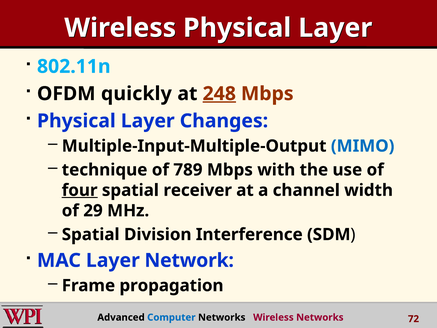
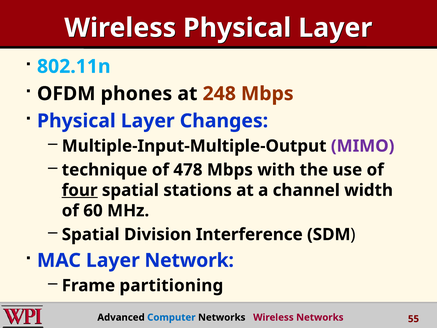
quickly: quickly -> phones
248 underline: present -> none
MIMO colour: blue -> purple
789: 789 -> 478
receiver: receiver -> stations
29: 29 -> 60
propagation: propagation -> partitioning
72: 72 -> 55
